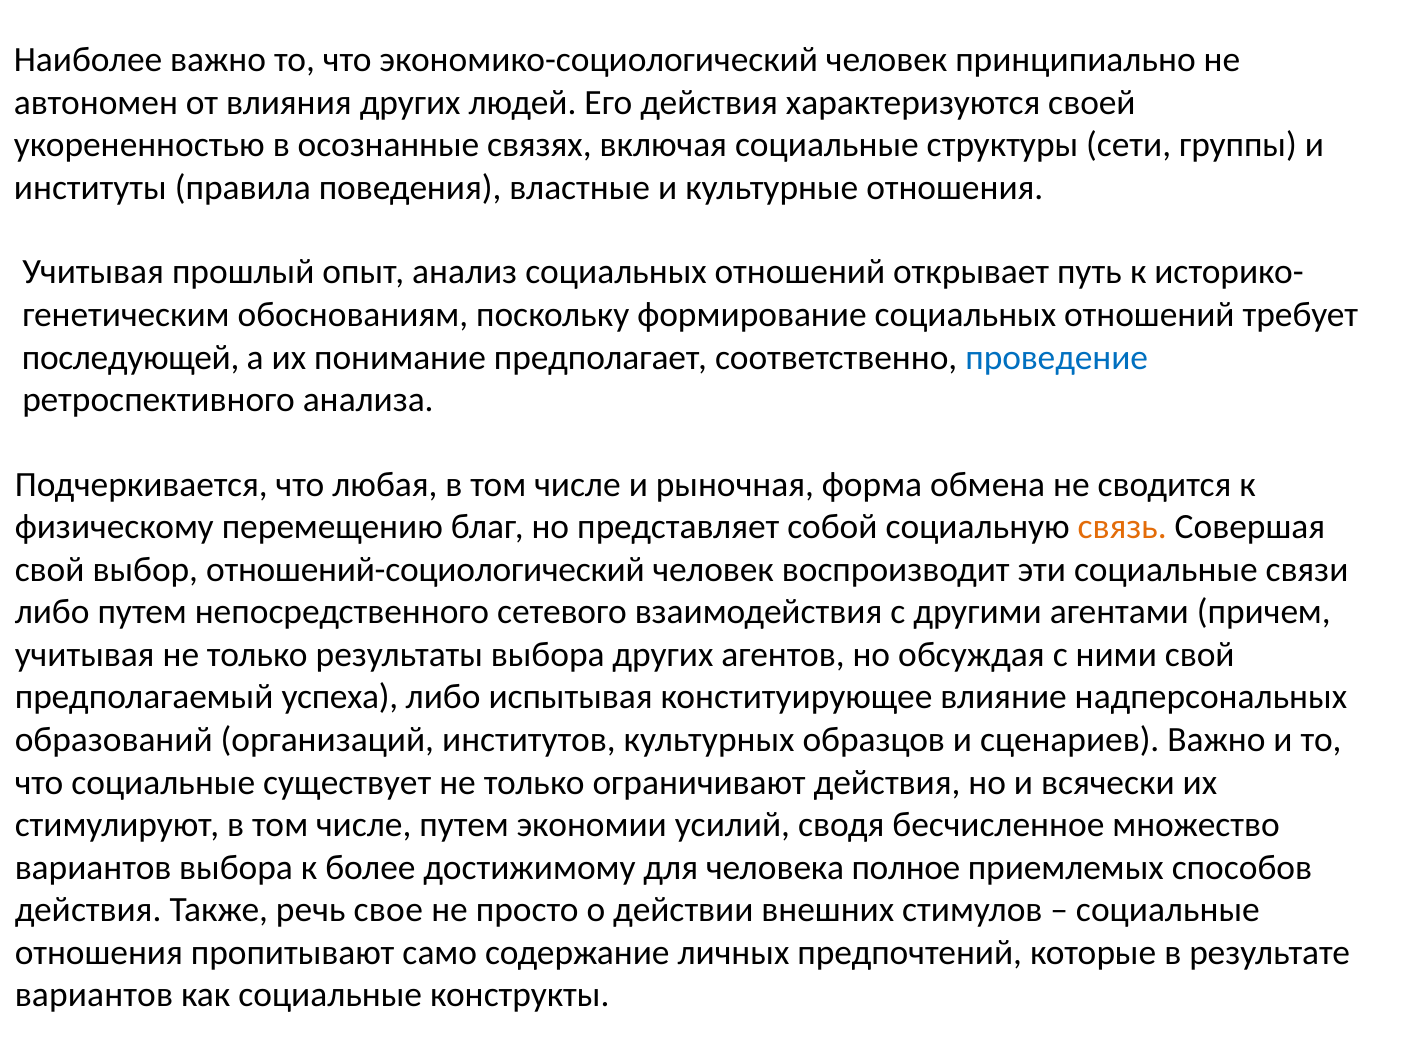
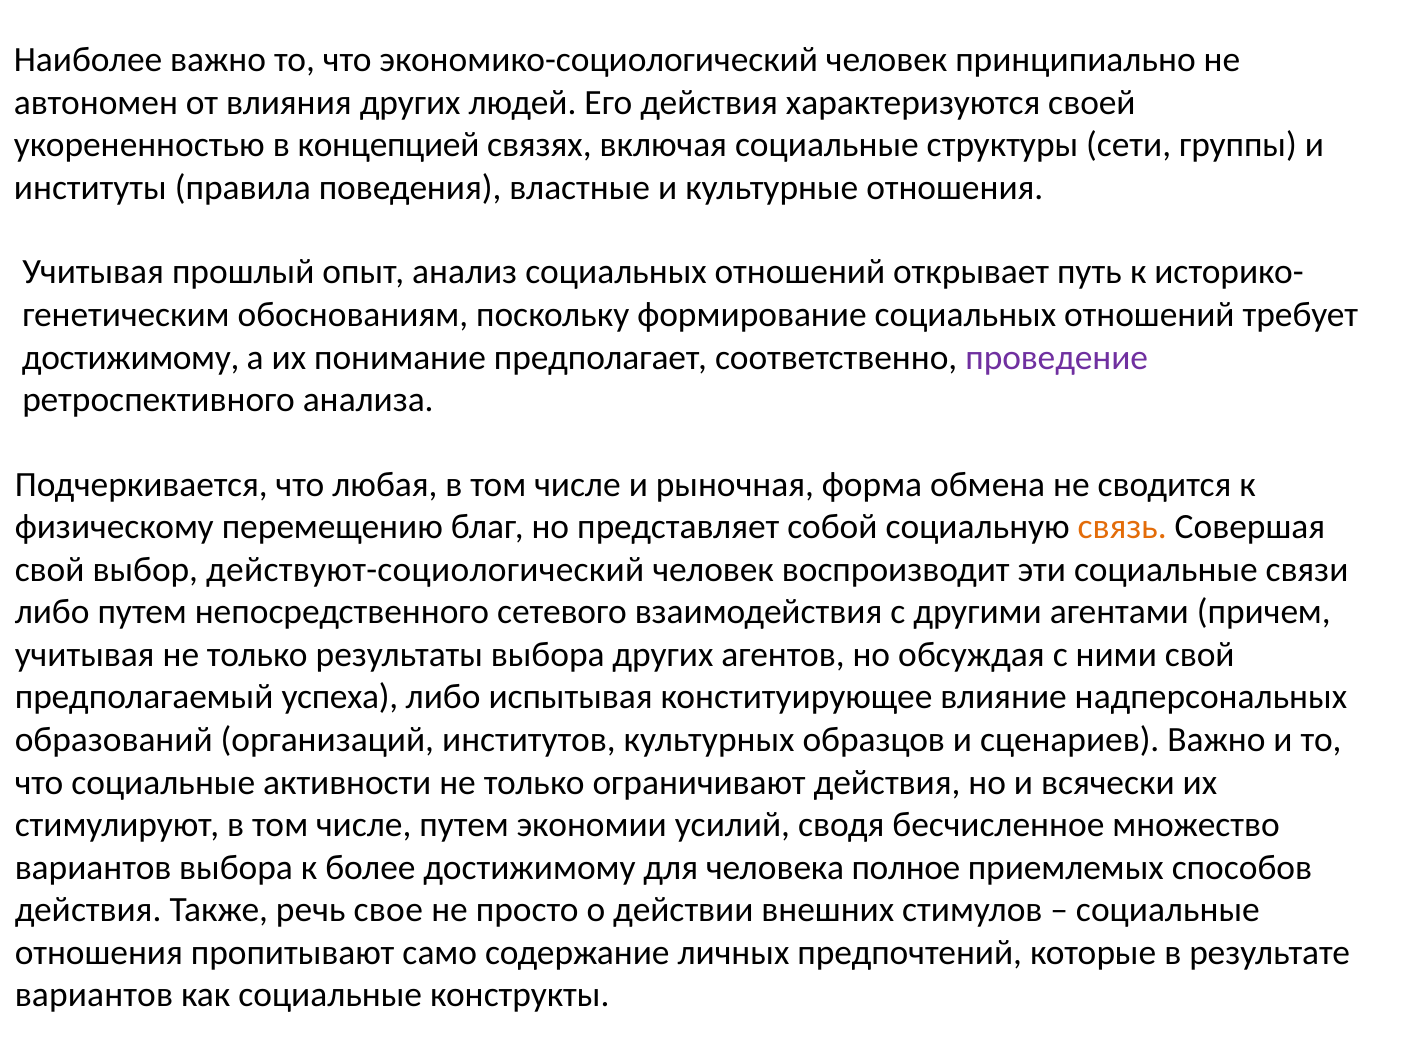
осознанные: осознанные -> концепцией
последующей at (131, 357): последующей -> достижимому
проведение colour: blue -> purple
отношений-социологический: отношений-социологический -> действуют-социологический
существует: существует -> активности
